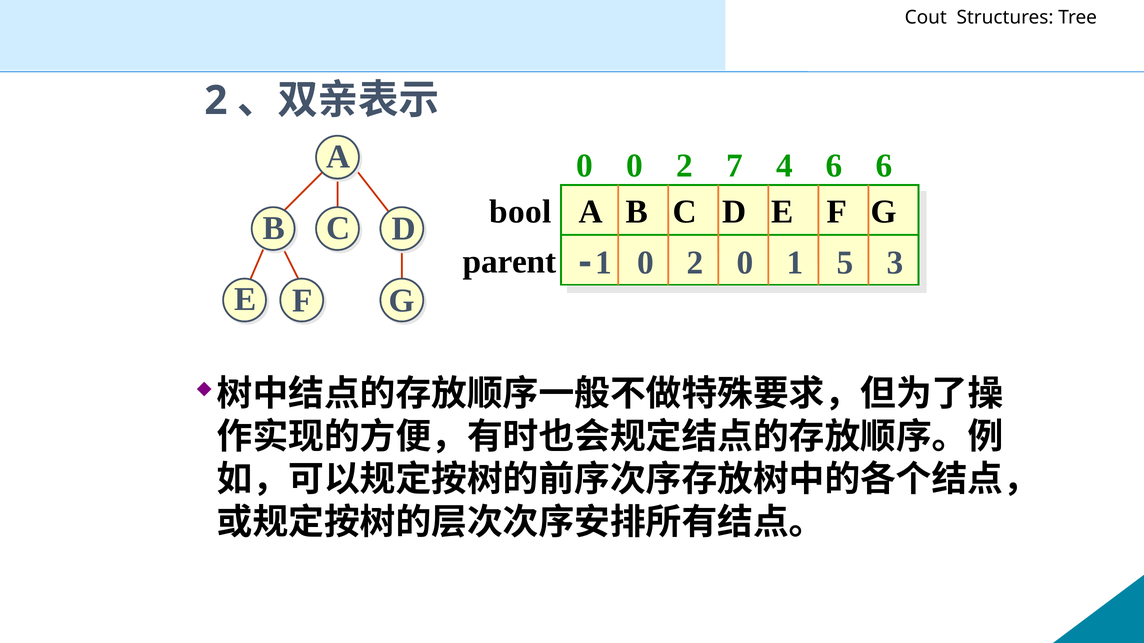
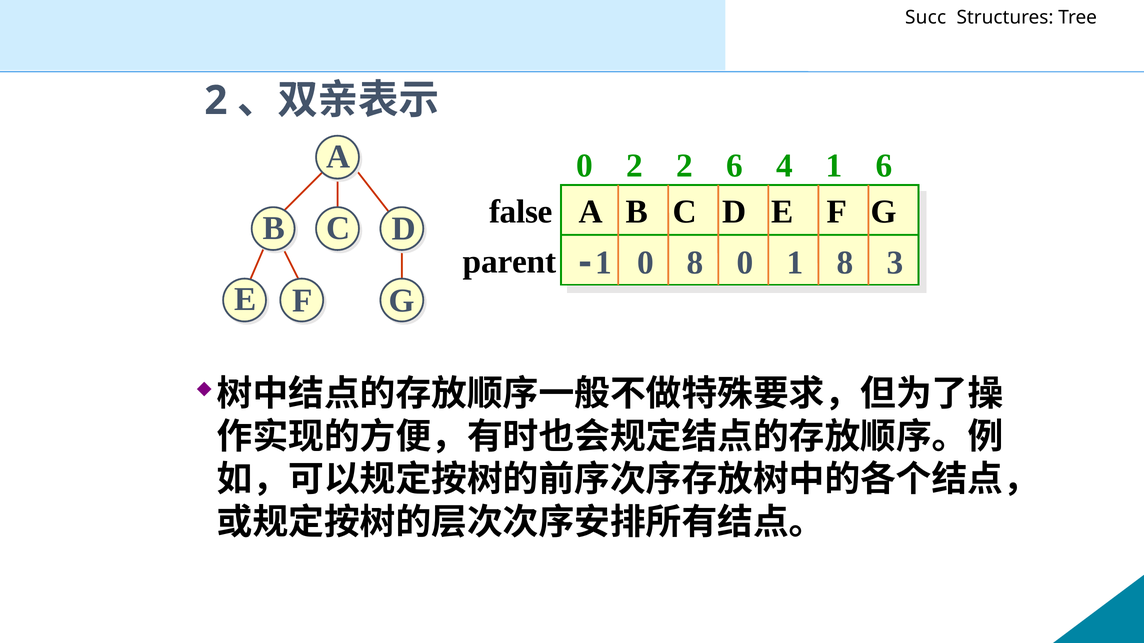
Cout: Cout -> Succ
0 0: 0 -> 2
2 7: 7 -> 6
4 6: 6 -> 1
bool: bool -> false
-1 0 2: 2 -> 8
1 5: 5 -> 8
